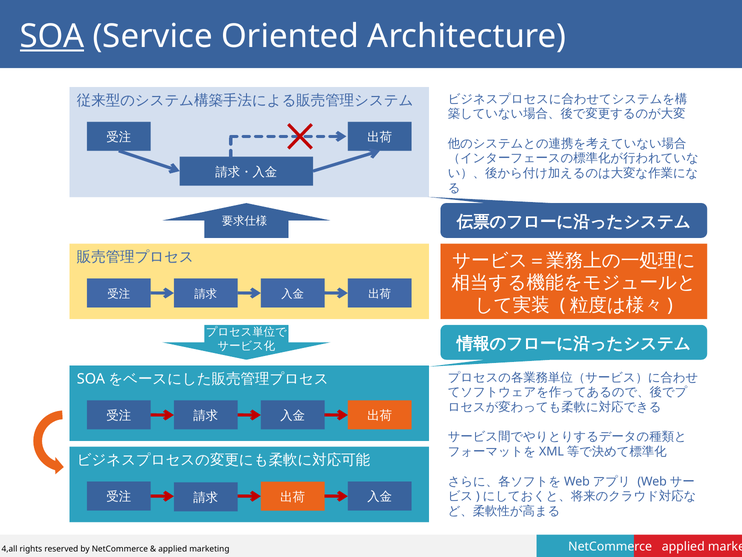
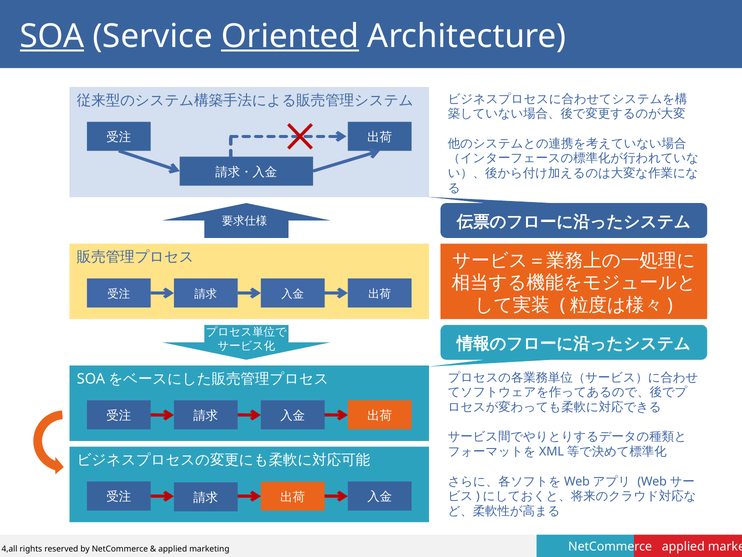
Oriented underline: none -> present
